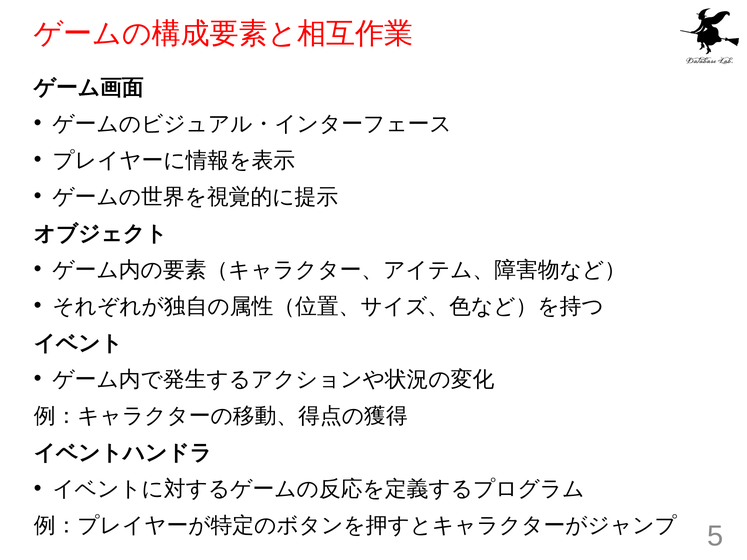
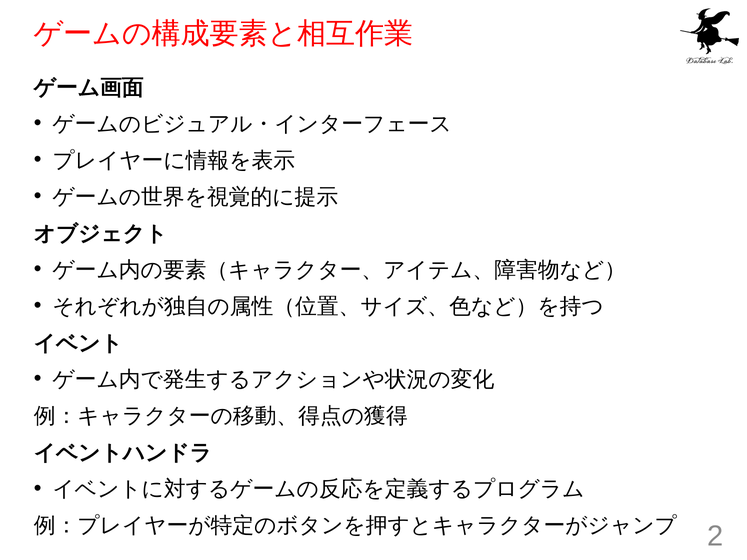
5: 5 -> 2
